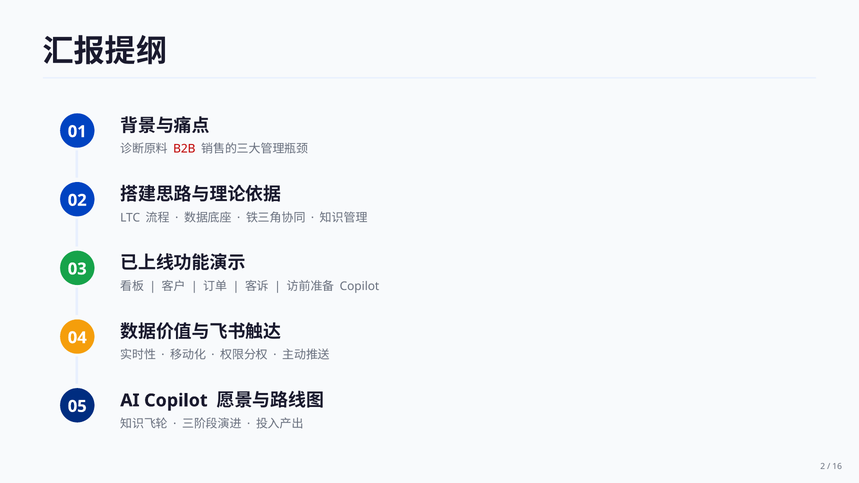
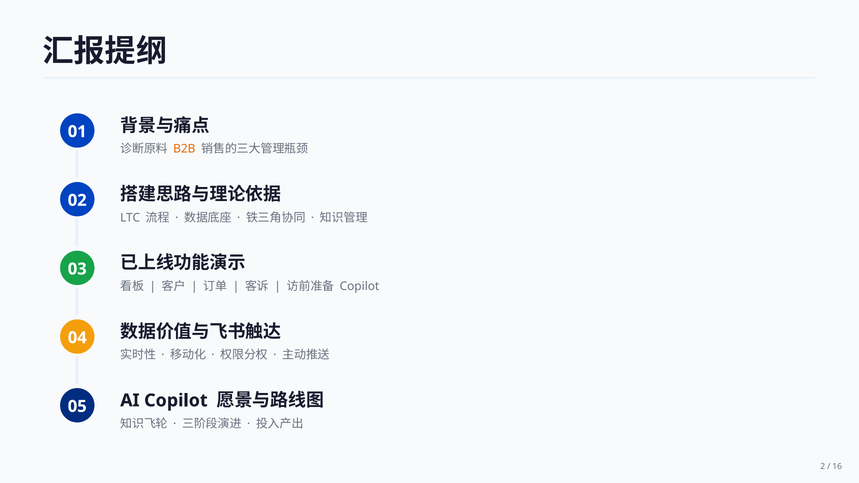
B2B colour: red -> orange
